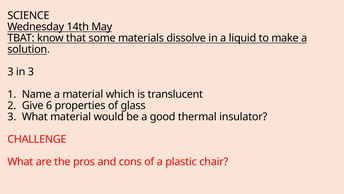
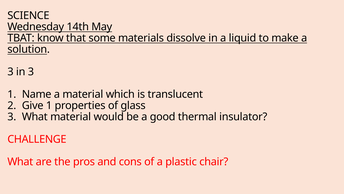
Give 6: 6 -> 1
